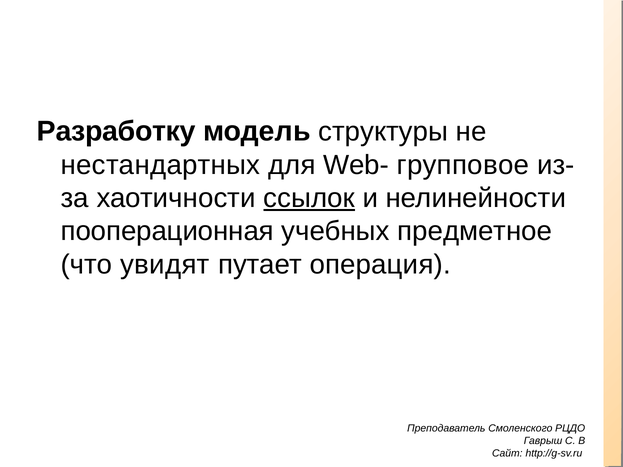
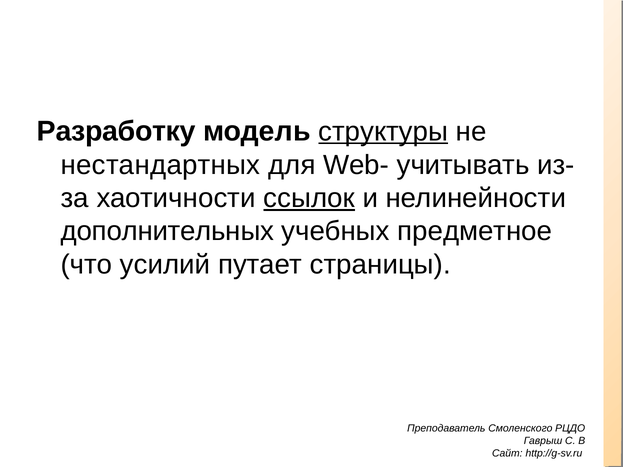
структуры underline: none -> present
групповое: групповое -> учитывать
пооперационная: пооперационная -> дополнительных
увидят: увидят -> усилий
операция: операция -> страницы
